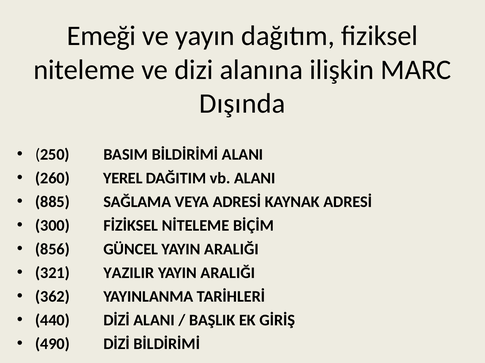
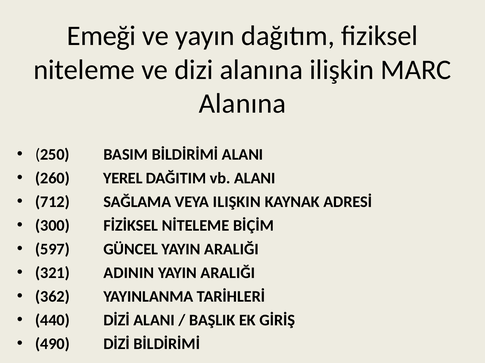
Dışında at (242, 104): Dışında -> Alanına
885: 885 -> 712
VEYA ADRESİ: ADRESİ -> ILIŞKIN
856: 856 -> 597
YAZILIR: YAZILIR -> ADININ
